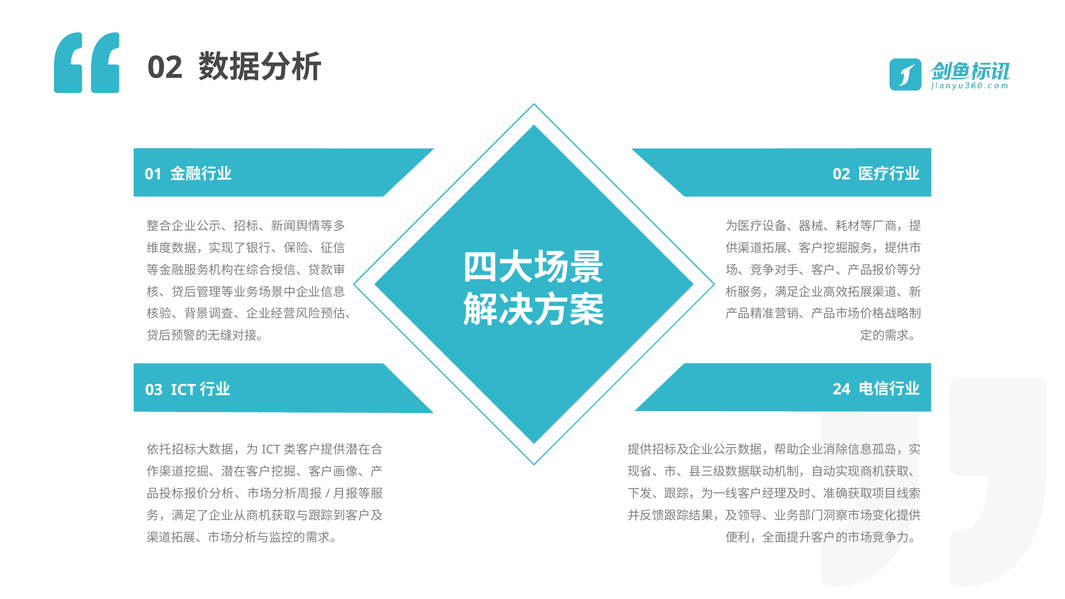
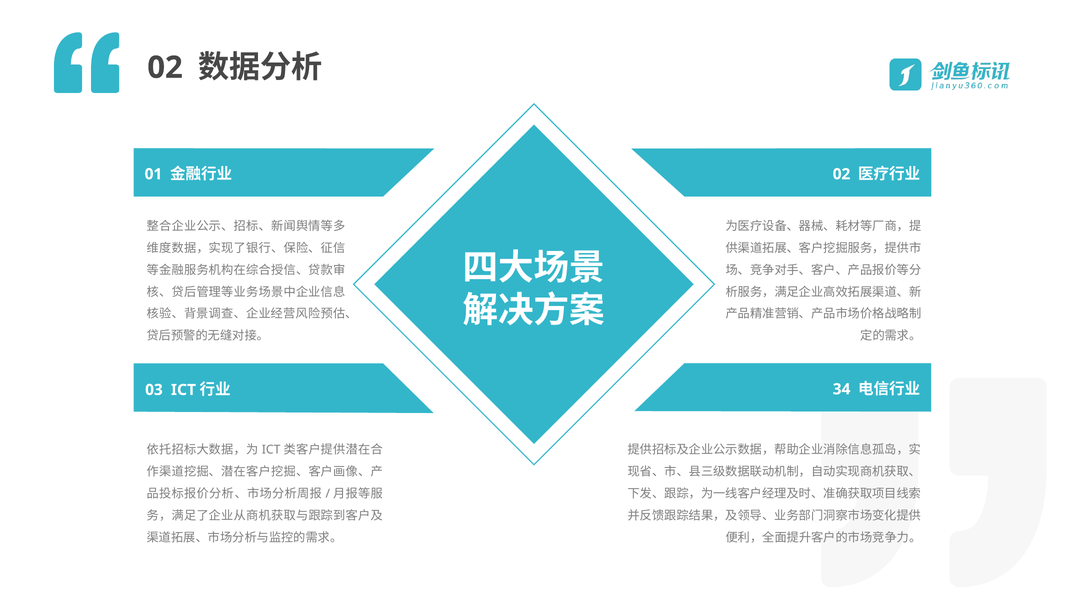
24: 24 -> 34
